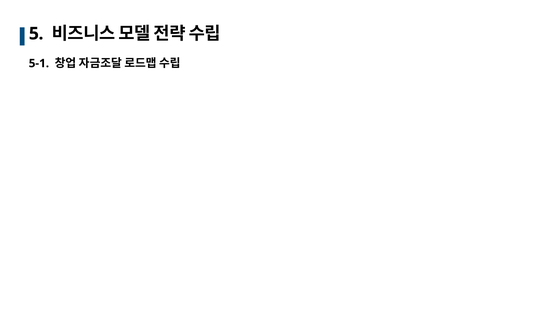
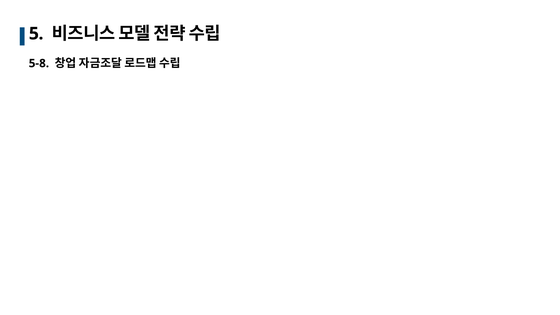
5-1: 5-1 -> 5-8
